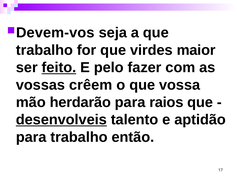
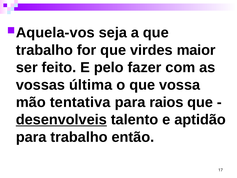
Devem-vos: Devem-vos -> Aquela-vos
feito underline: present -> none
crêem: crêem -> última
herdarão: herdarão -> tentativa
